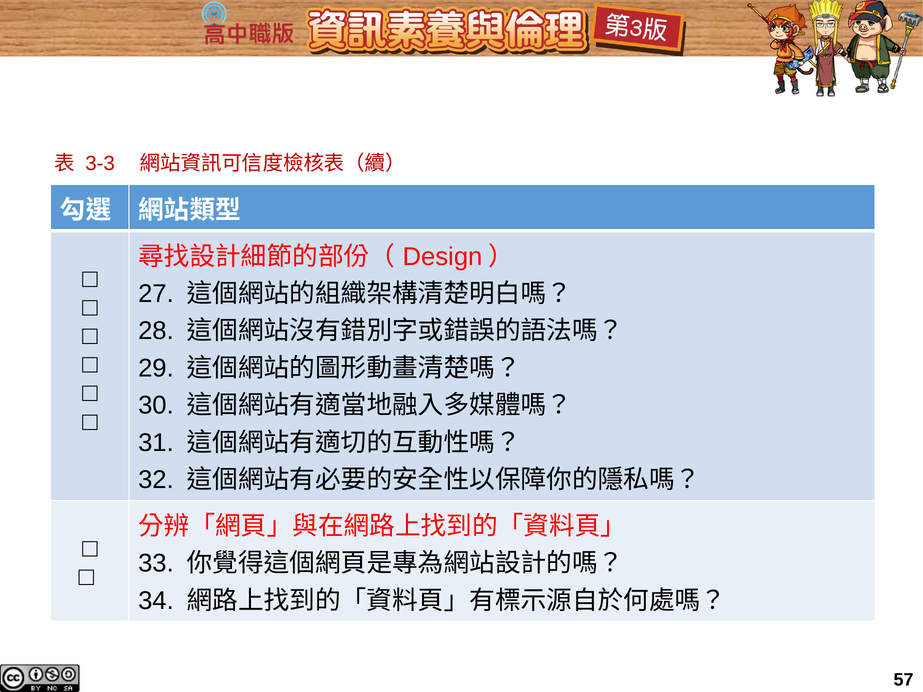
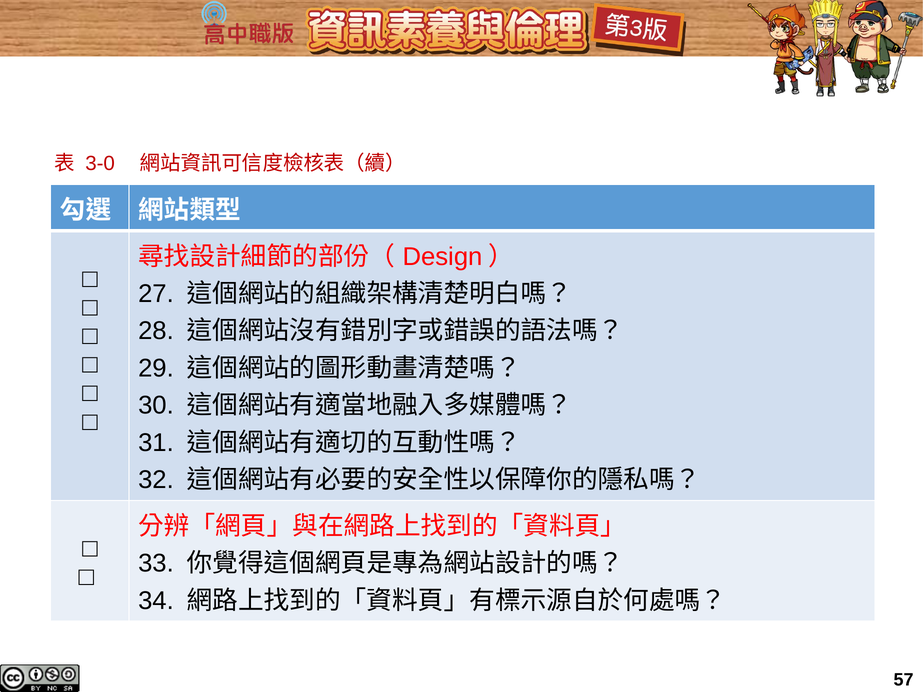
3-3: 3-3 -> 3-0
